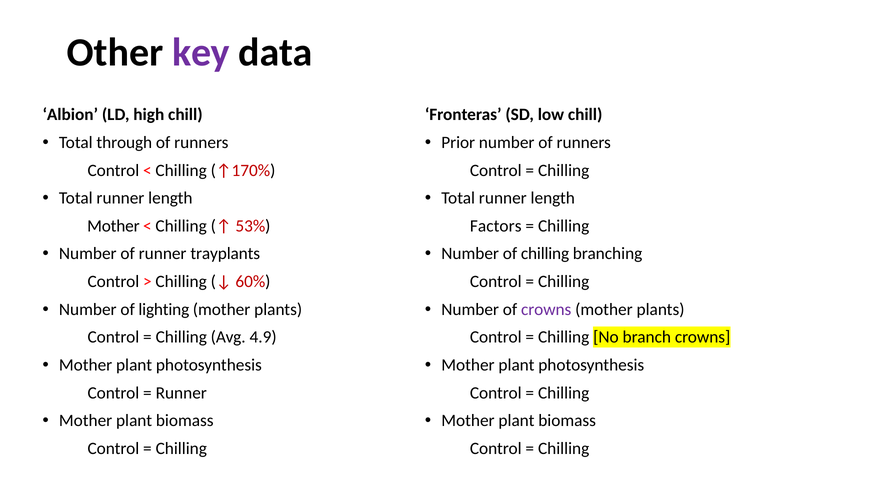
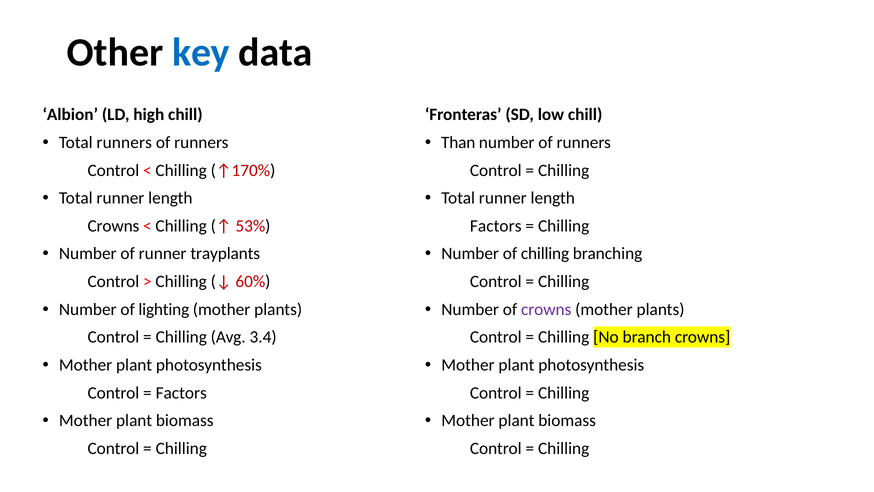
key colour: purple -> blue
Total through: through -> runners
Prior: Prior -> Than
Mother at (113, 226): Mother -> Crowns
4.9: 4.9 -> 3.4
Runner at (181, 393): Runner -> Factors
